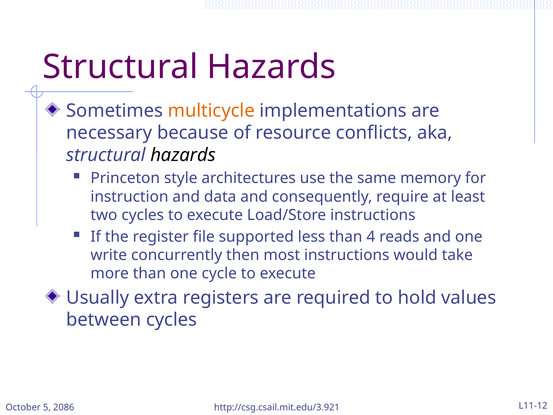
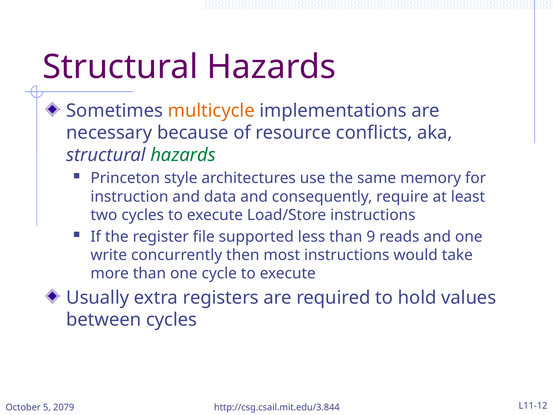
hazards at (183, 155) colour: black -> green
4: 4 -> 9
2086: 2086 -> 2079
http://csg.csail.mit.edu/3.921: http://csg.csail.mit.edu/3.921 -> http://csg.csail.mit.edu/3.844
